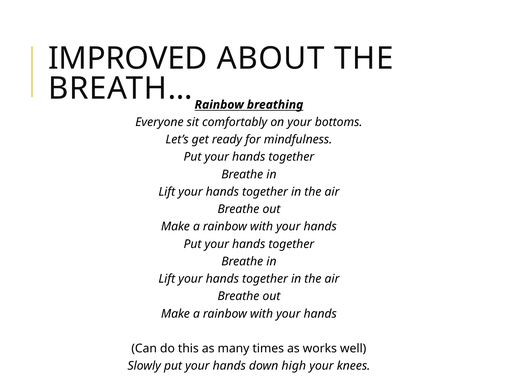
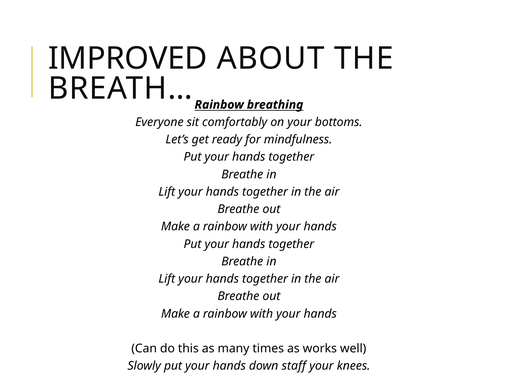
high: high -> staff
